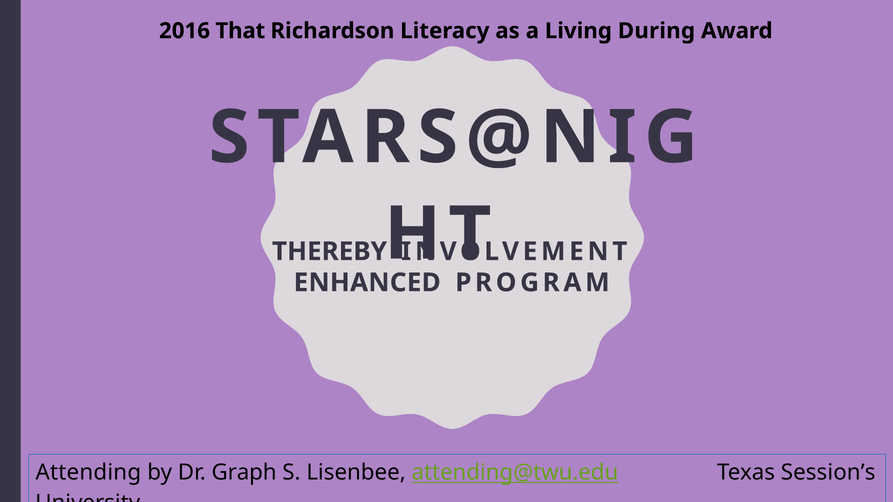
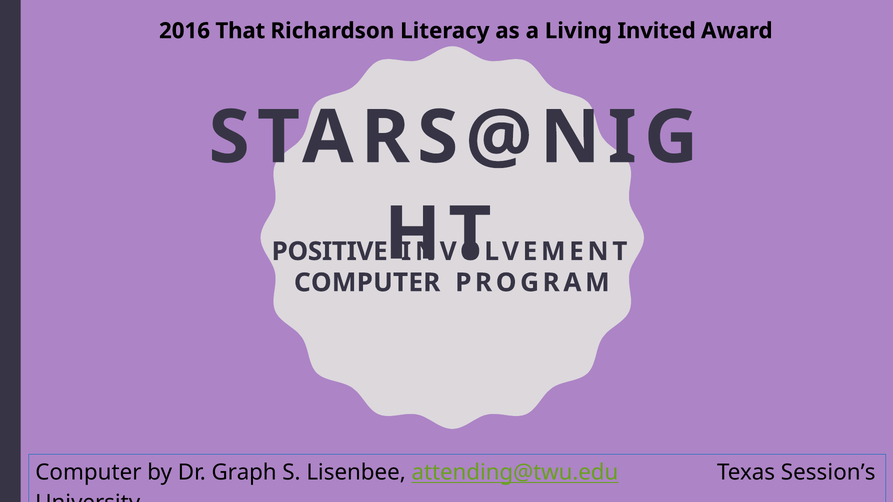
During: During -> Invited
THEREBY: THEREBY -> POSITIVE
ENHANCED at (367, 283): ENHANCED -> COMPUTER
Attending at (88, 473): Attending -> Computer
